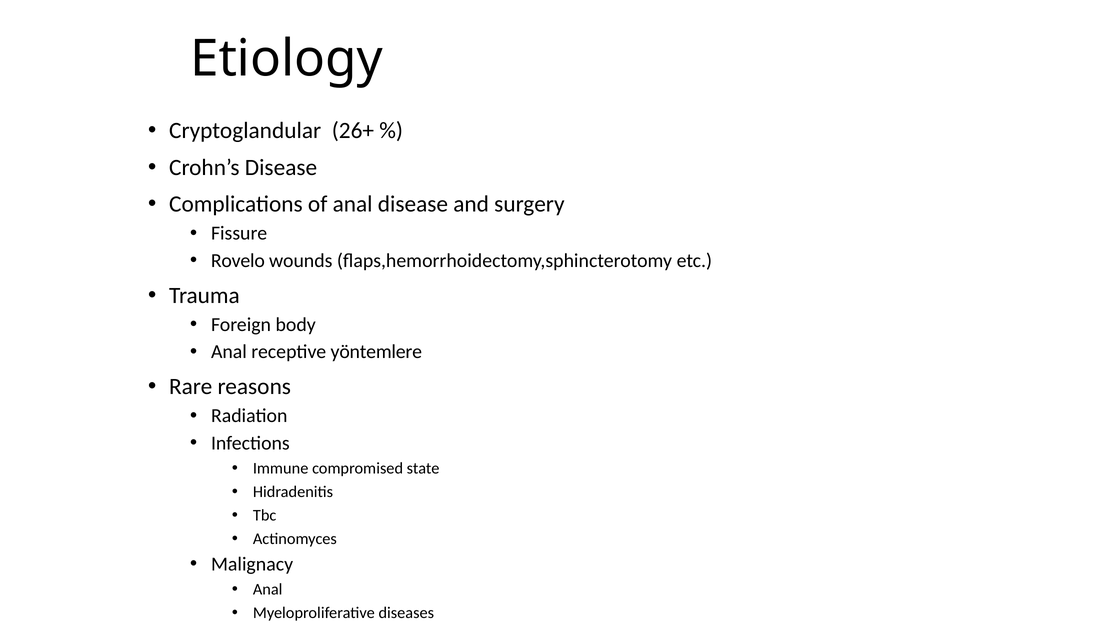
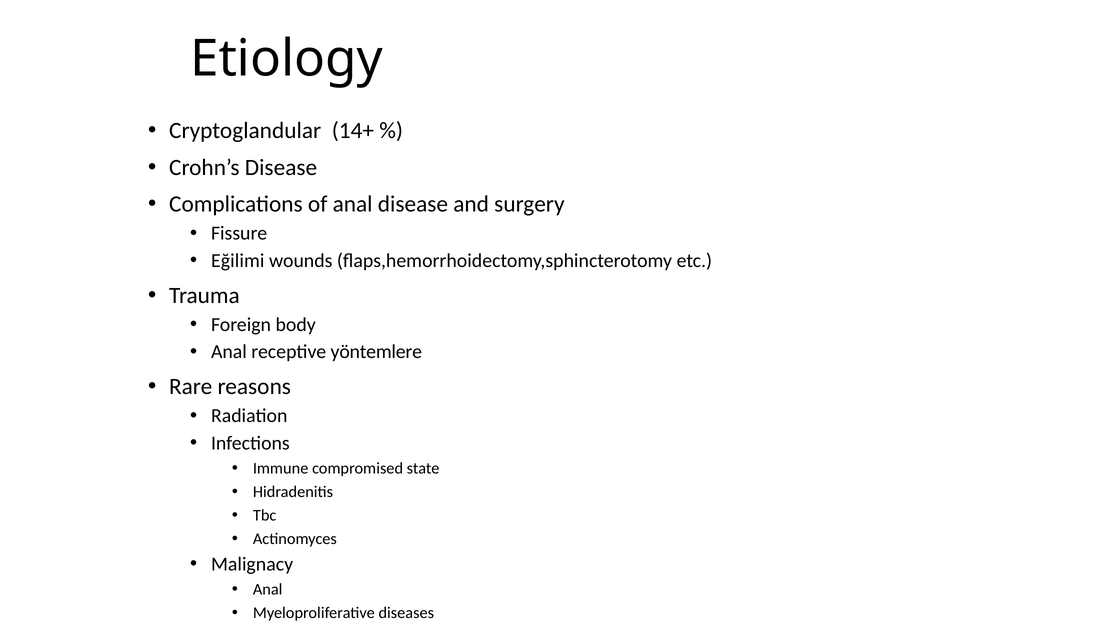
26+: 26+ -> 14+
Rovelo: Rovelo -> Eğilimi
